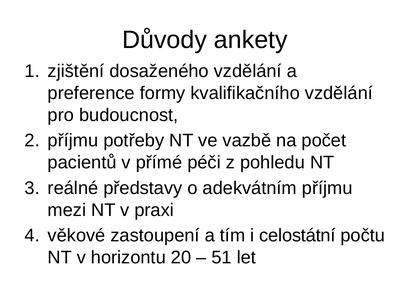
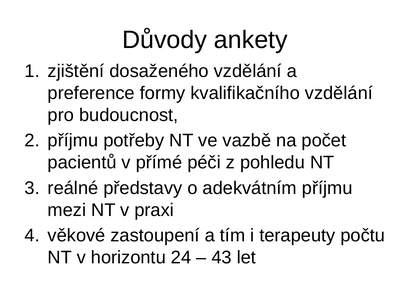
celostátní: celostátní -> terapeuty
20: 20 -> 24
51: 51 -> 43
